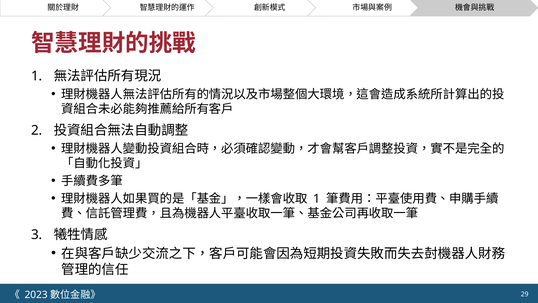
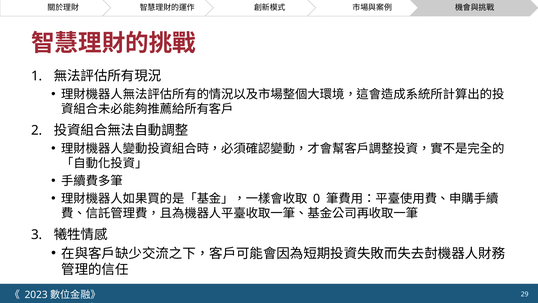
1 at (317, 198): 1 -> 0
